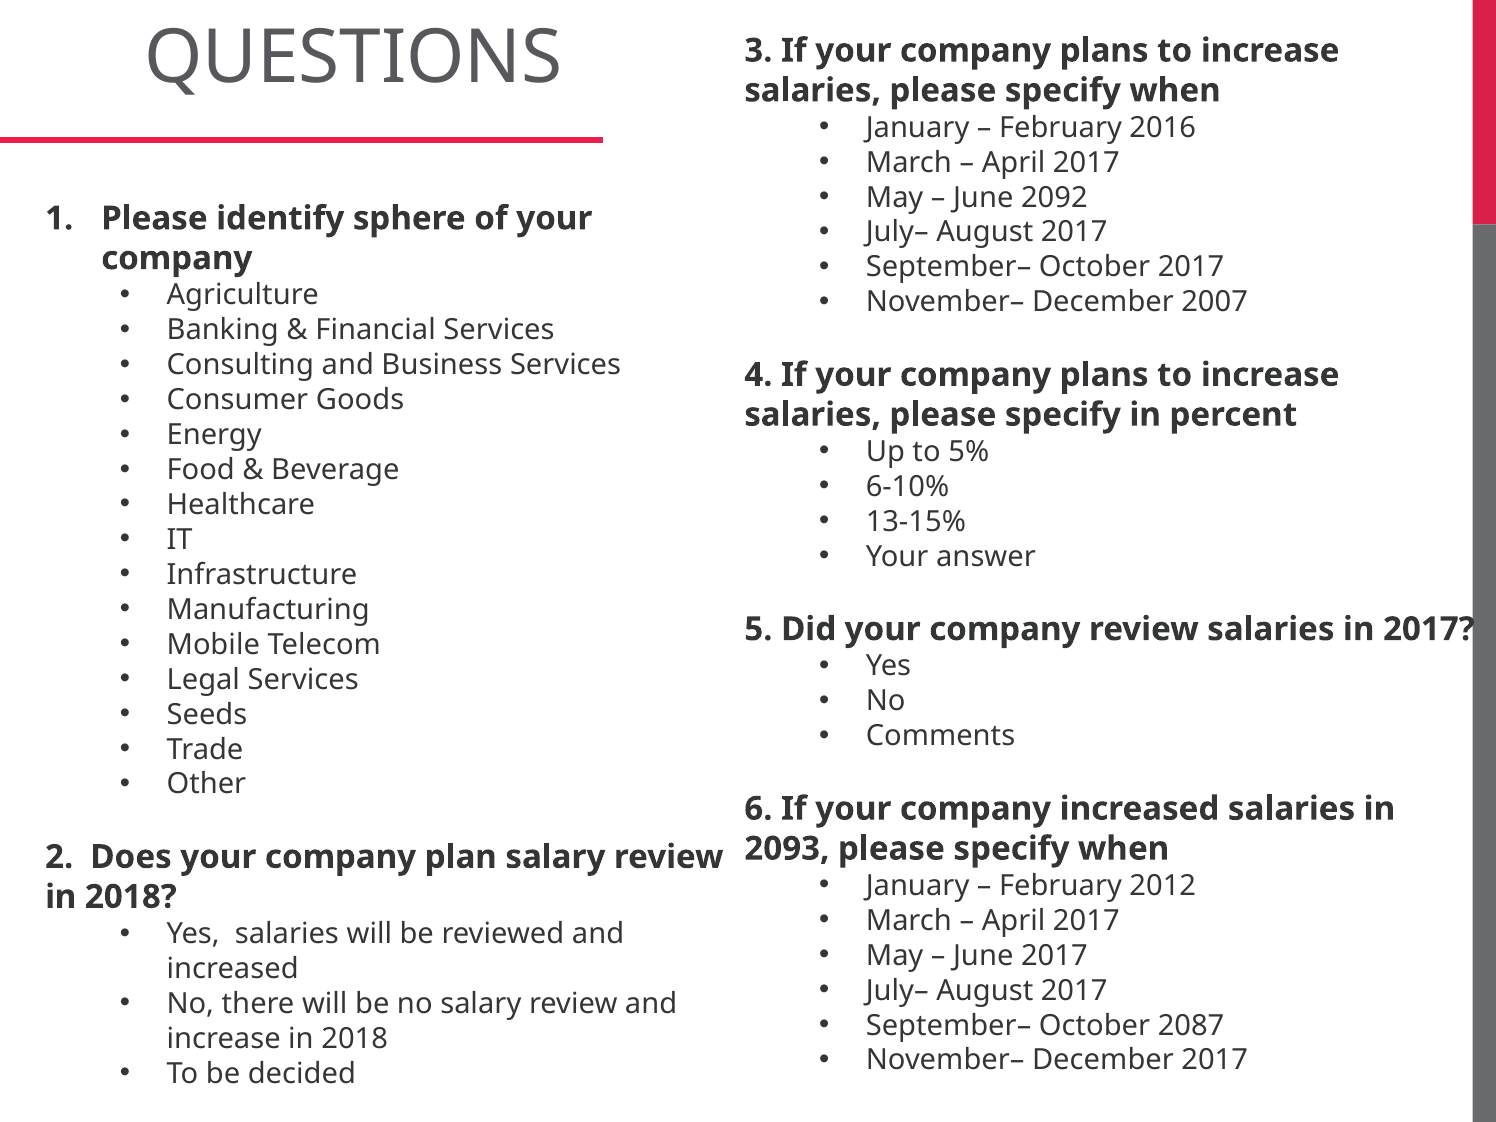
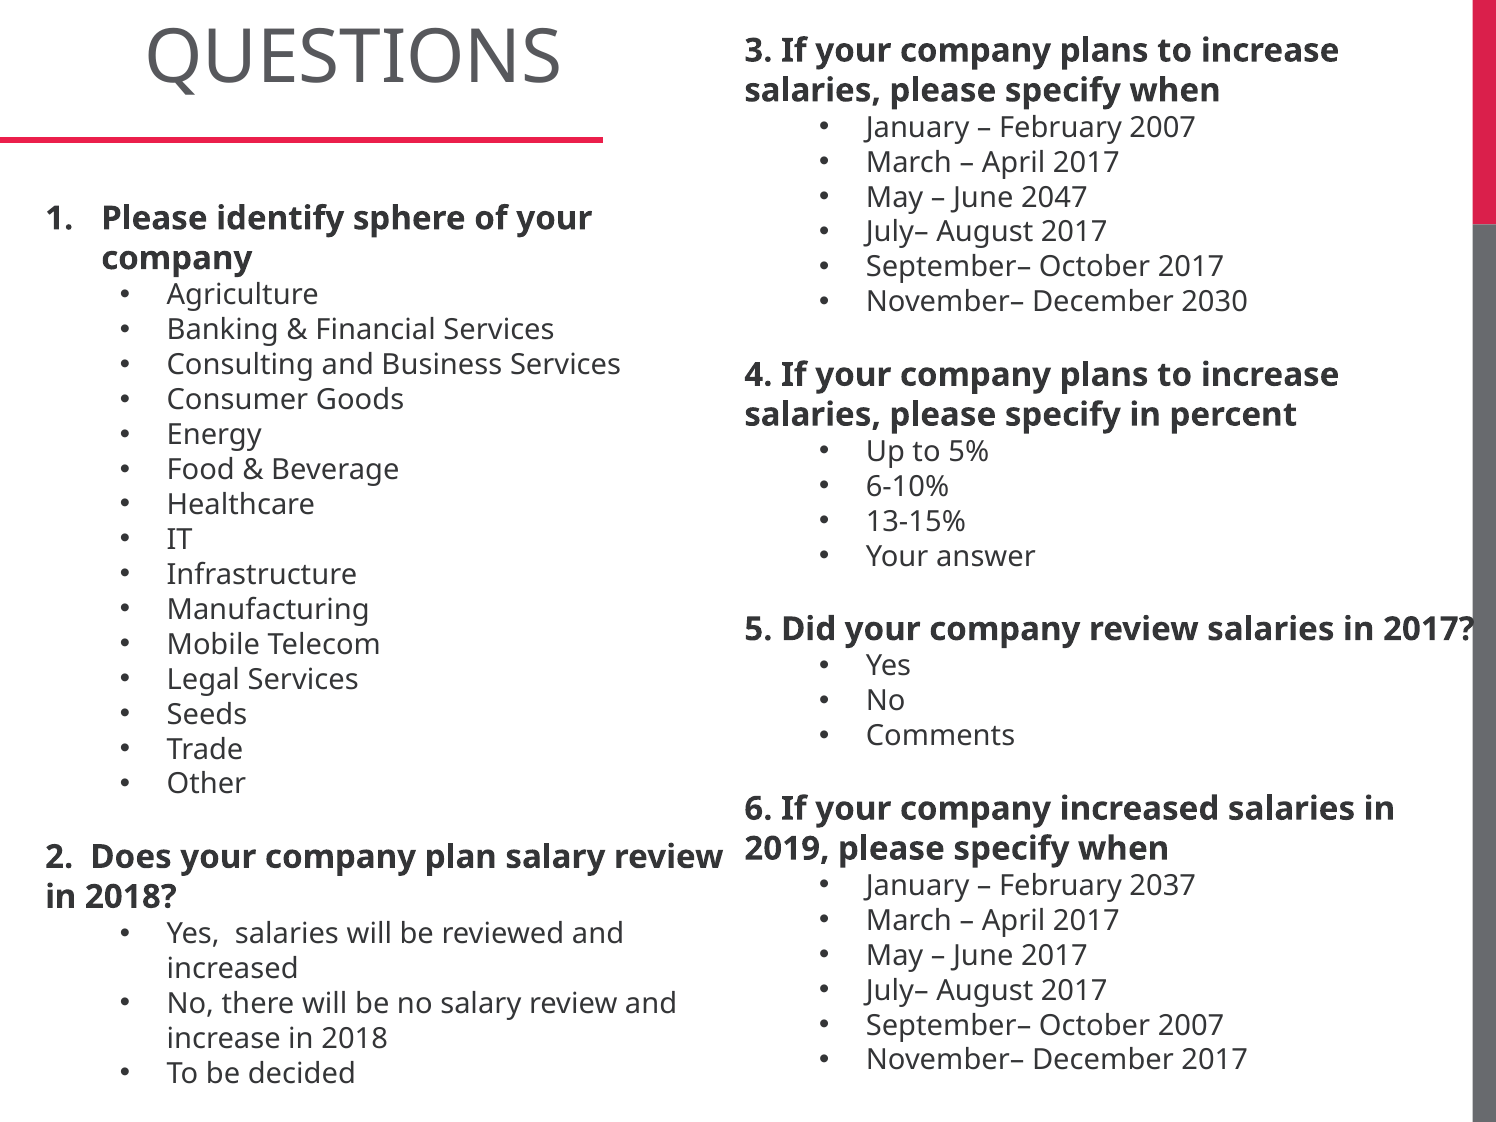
February 2016: 2016 -> 2007
2092: 2092 -> 2047
2007: 2007 -> 2030
2093: 2093 -> 2019
2012: 2012 -> 2037
October 2087: 2087 -> 2007
